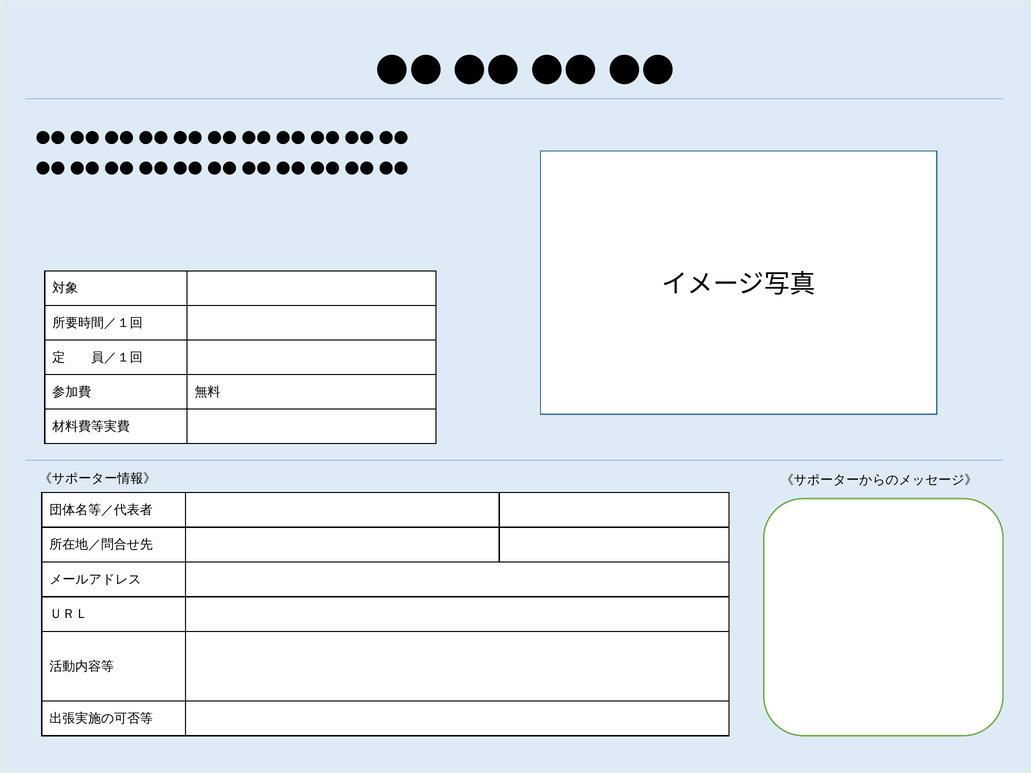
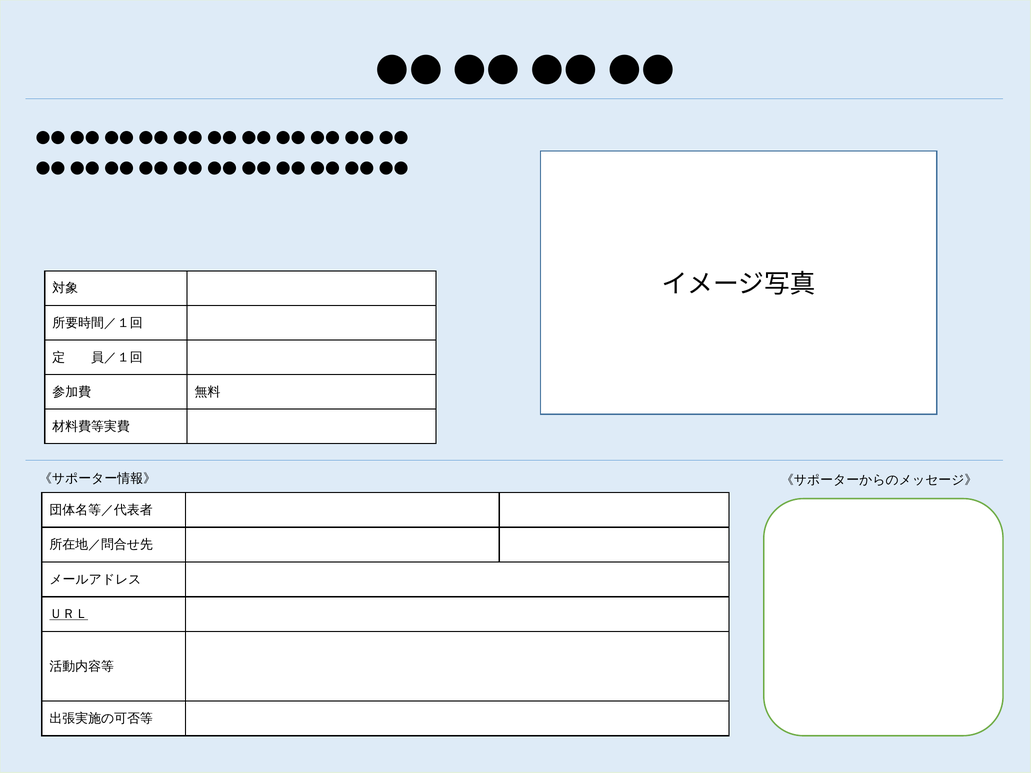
ＵＲＬ underline: none -> present
